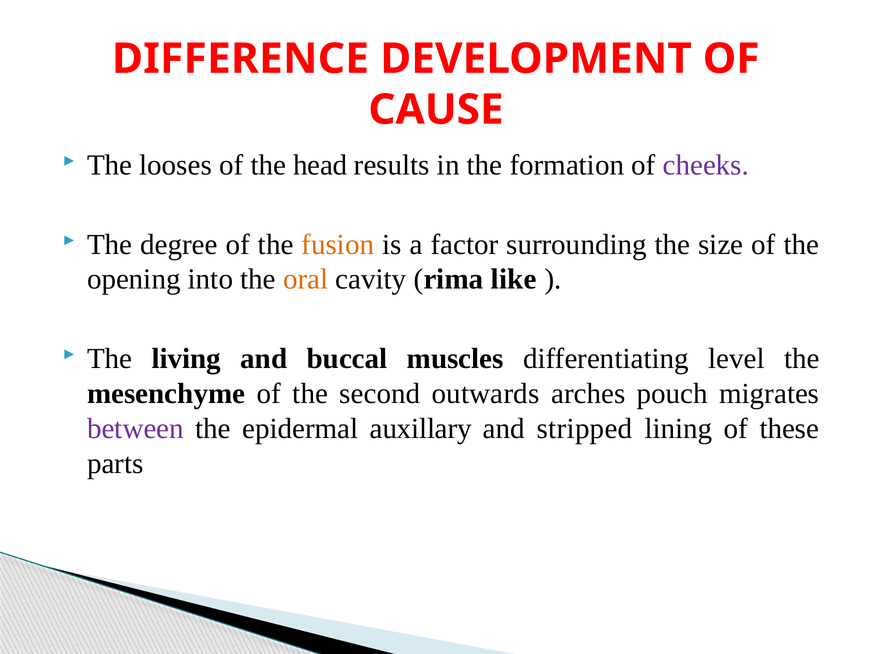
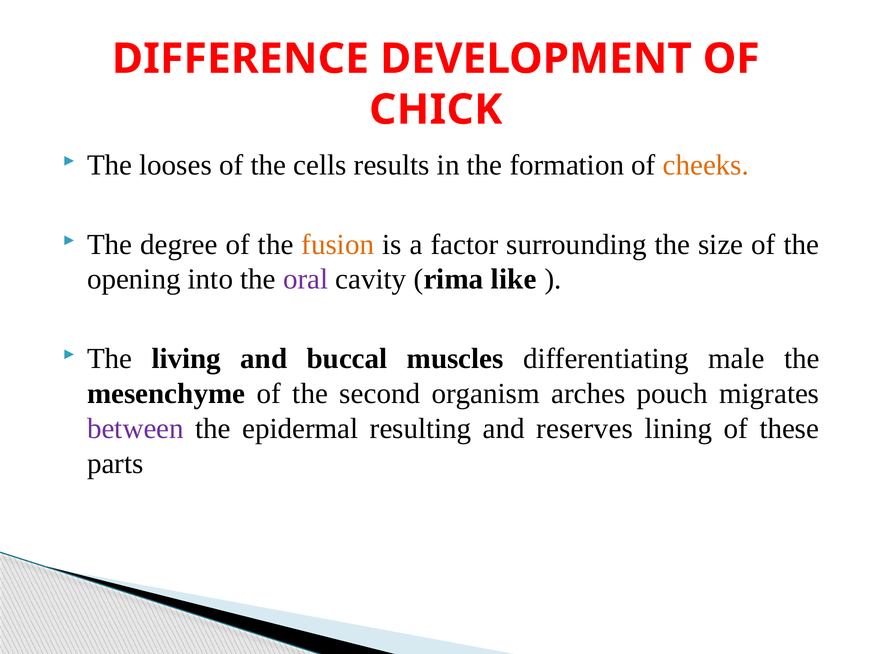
CAUSE: CAUSE -> CHICK
head: head -> cells
cheeks colour: purple -> orange
oral colour: orange -> purple
level: level -> male
outwards: outwards -> organism
auxillary: auxillary -> resulting
stripped: stripped -> reserves
